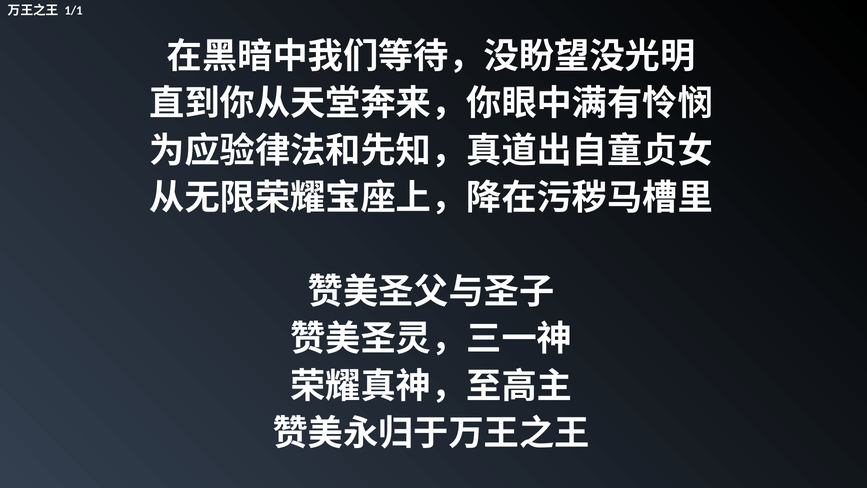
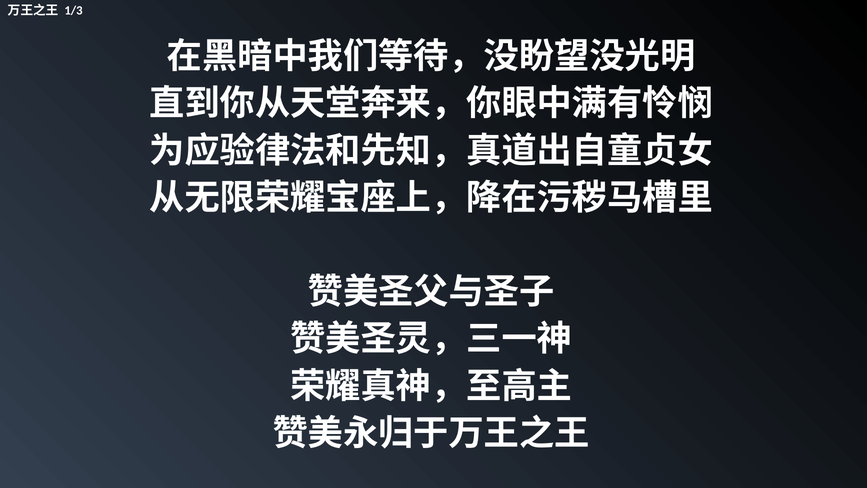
1/1: 1/1 -> 1/3
